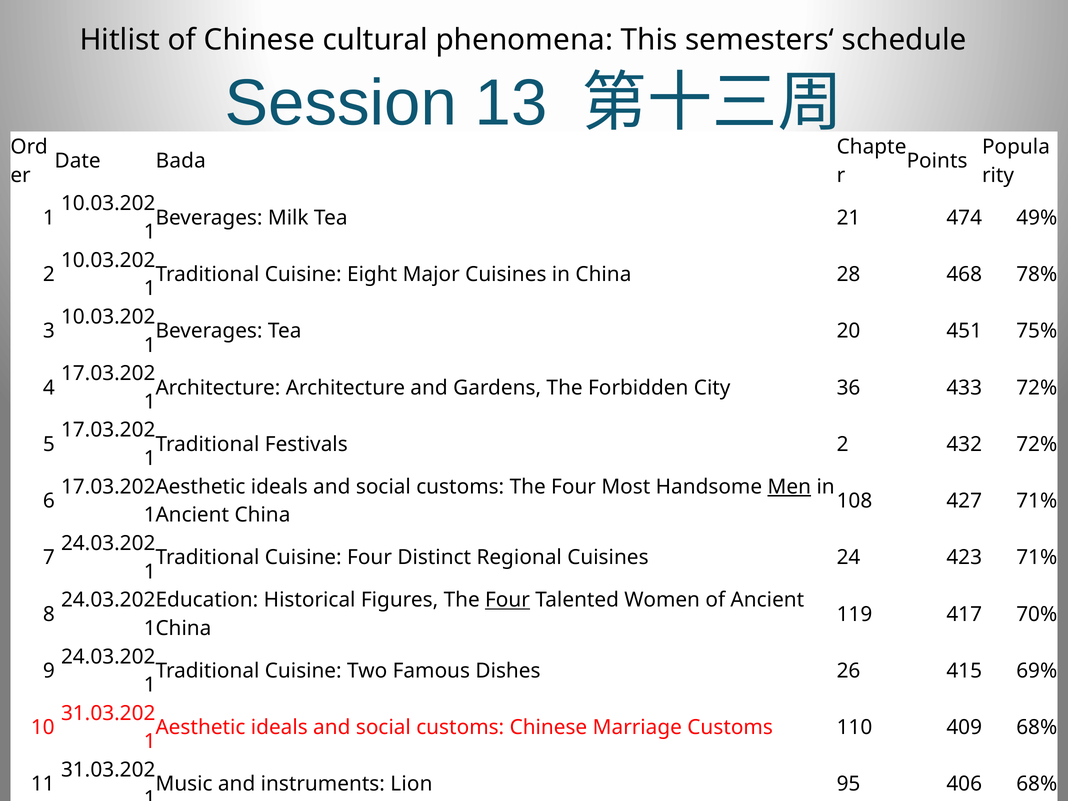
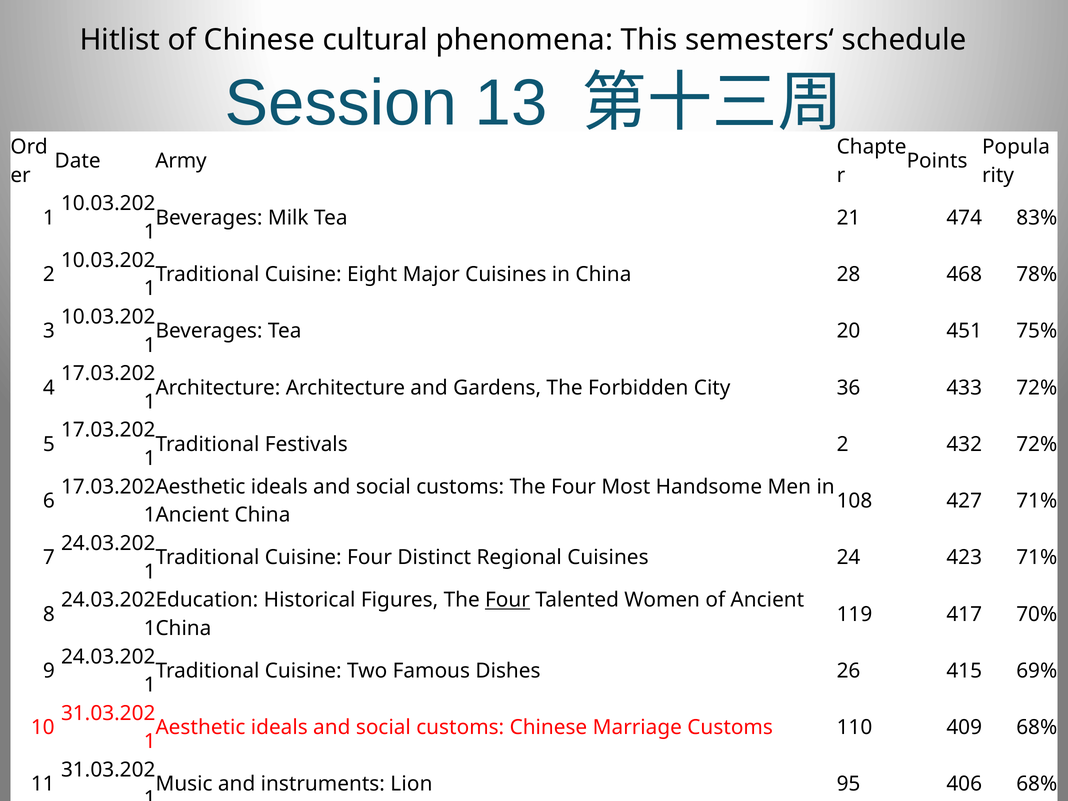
Date Bada: Bada -> Army
474 49%: 49% -> 83%
Men underline: present -> none
